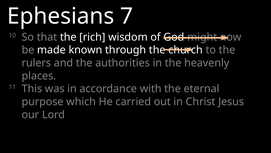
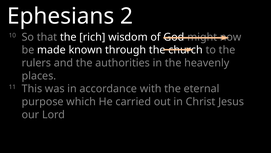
7: 7 -> 2
